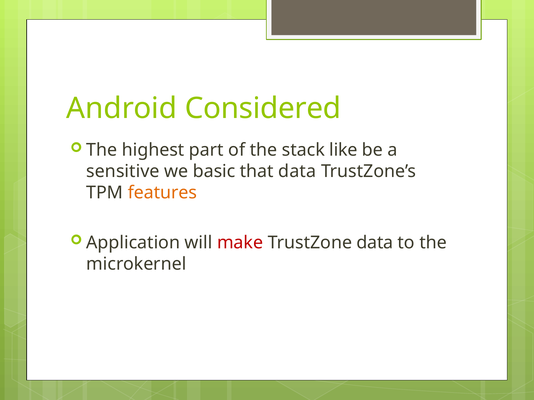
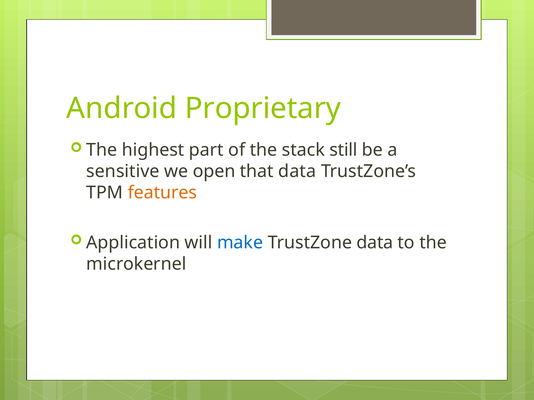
Considered: Considered -> Proprietary
like: like -> still
basic: basic -> open
make colour: red -> blue
